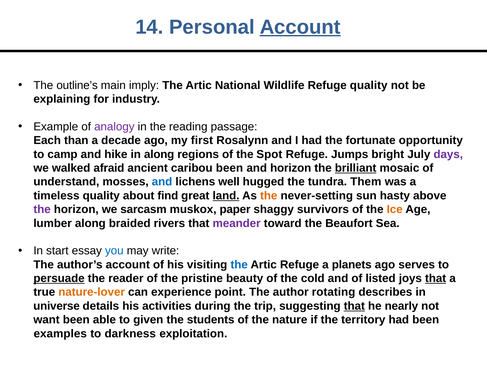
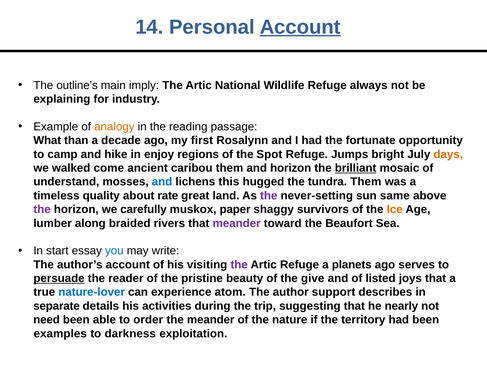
Refuge quality: quality -> always
analogy colour: purple -> orange
Each: Each -> What
in along: along -> enjoy
days colour: purple -> orange
afraid: afraid -> come
caribou been: been -> them
well: well -> this
find: find -> rate
land underline: present -> none
the at (269, 196) colour: orange -> purple
hasty: hasty -> same
sarcasm: sarcasm -> carefully
the at (239, 265) colour: blue -> purple
cold: cold -> give
that at (436, 279) underline: present -> none
nature-lover colour: orange -> blue
point: point -> atom
rotating: rotating -> support
universe: universe -> separate
that at (354, 306) underline: present -> none
want: want -> need
given: given -> order
the students: students -> meander
